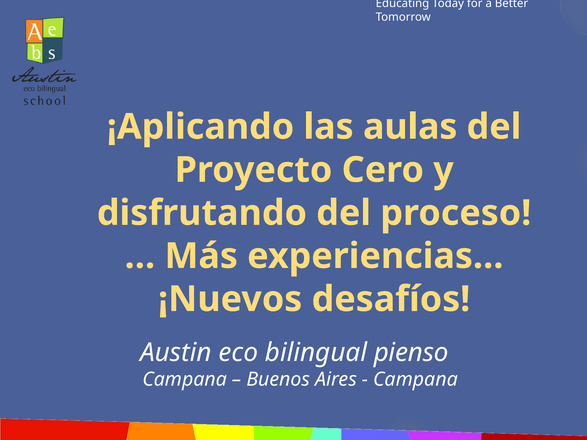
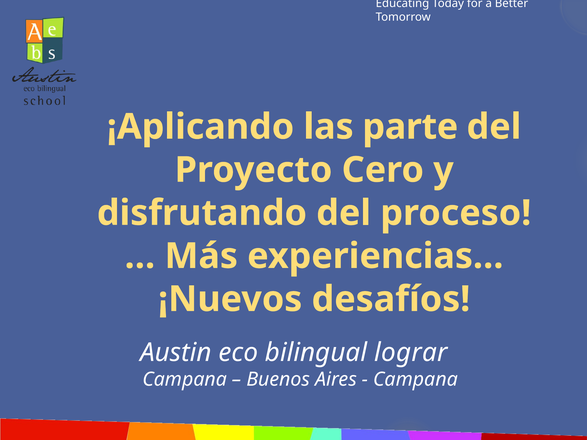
aulas: aulas -> parte
pienso: pienso -> lograr
